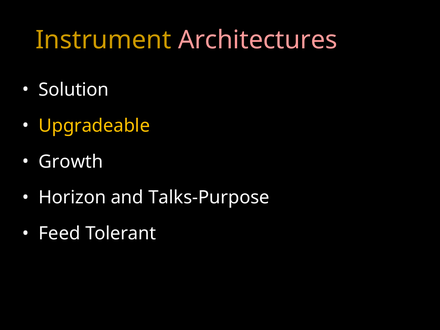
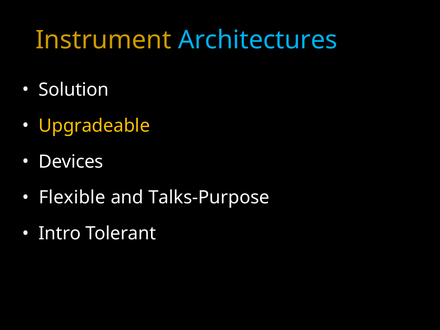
Architectures colour: pink -> light blue
Growth: Growth -> Devices
Horizon: Horizon -> Flexible
Feed: Feed -> Intro
